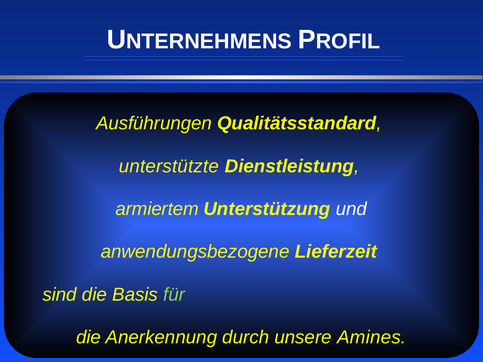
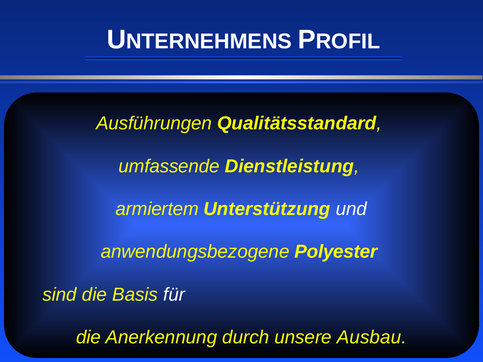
unterstützte: unterstützte -> umfassende
Lieferzeit: Lieferzeit -> Polyester
für colour: light green -> white
Amines: Amines -> Ausbau
